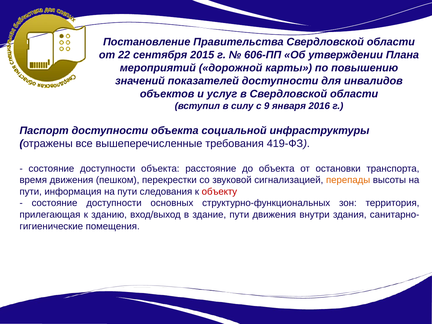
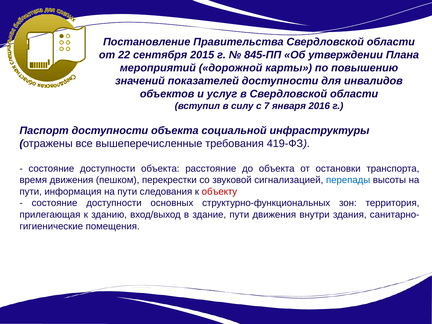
606-ПП: 606-ПП -> 845-ПП
9: 9 -> 7
перепады colour: orange -> blue
